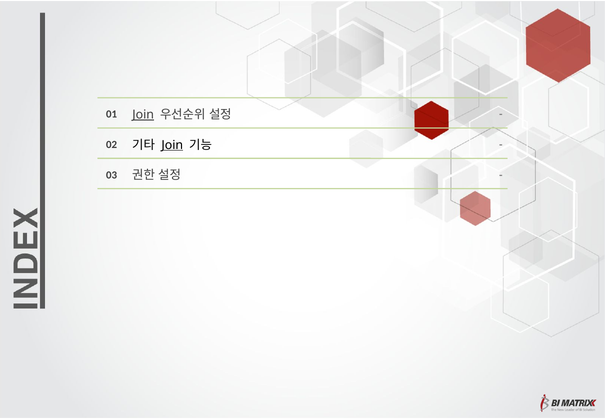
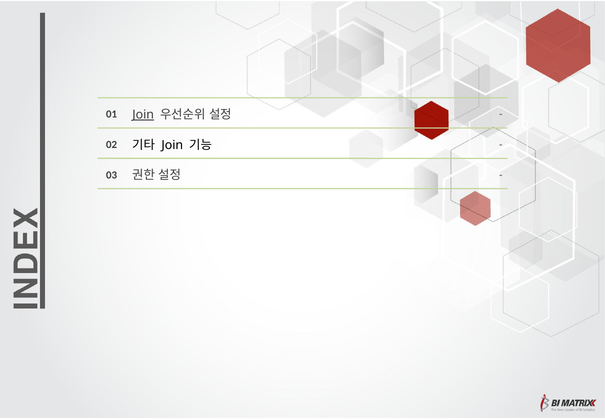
Join at (172, 145) underline: present -> none
